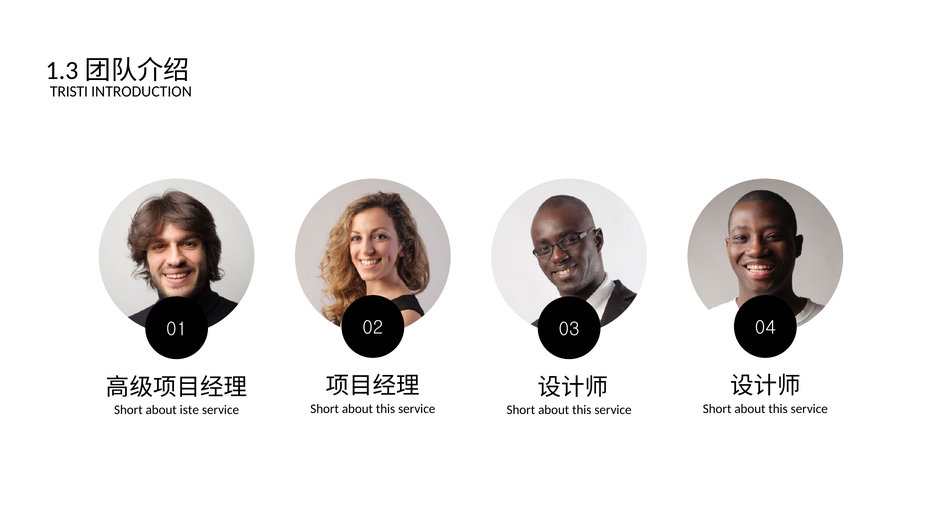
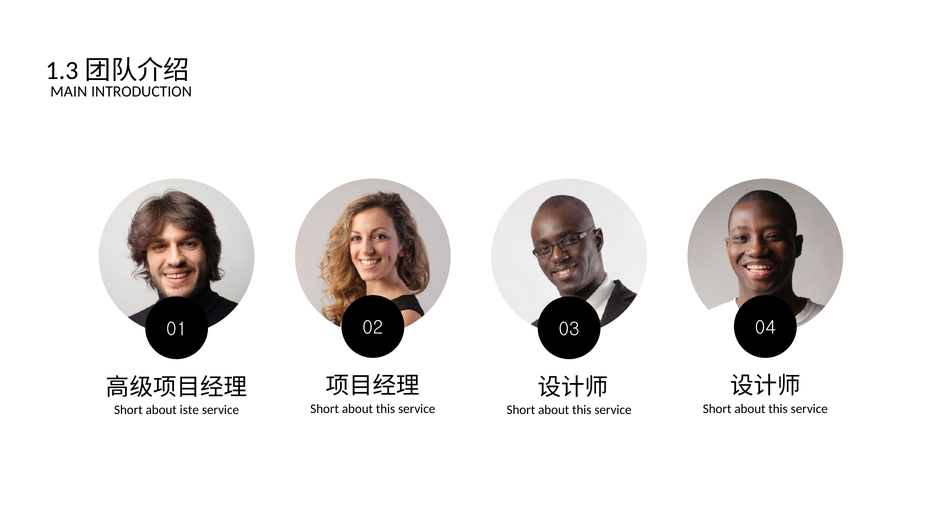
TRISTI: TRISTI -> MAIN
